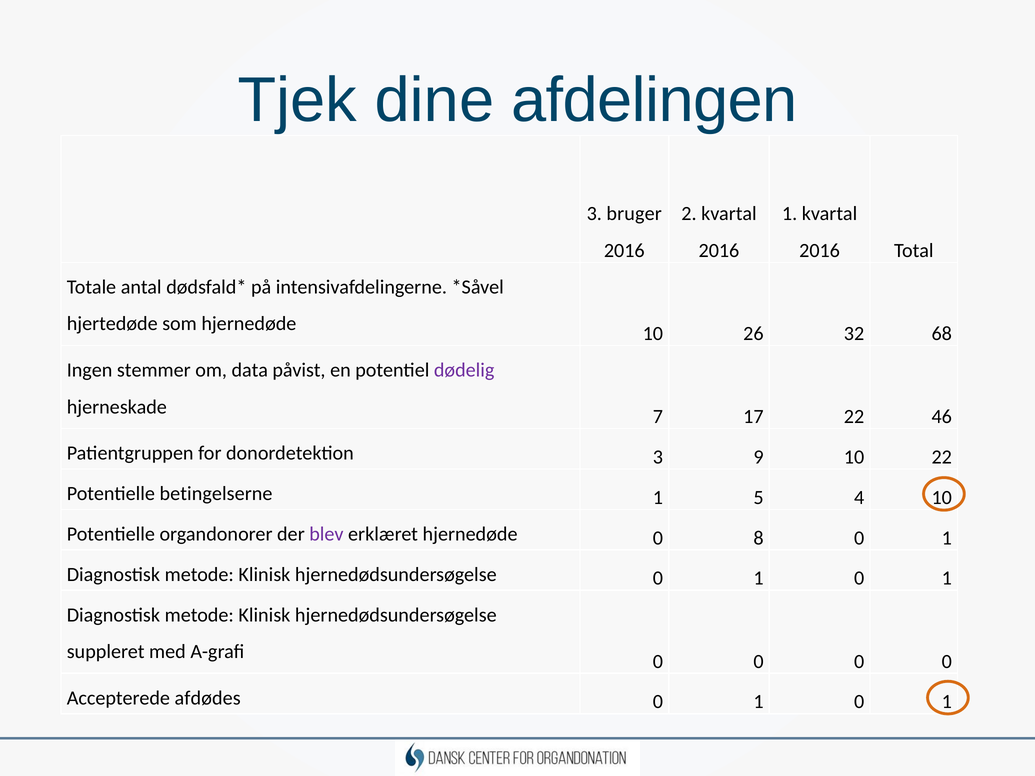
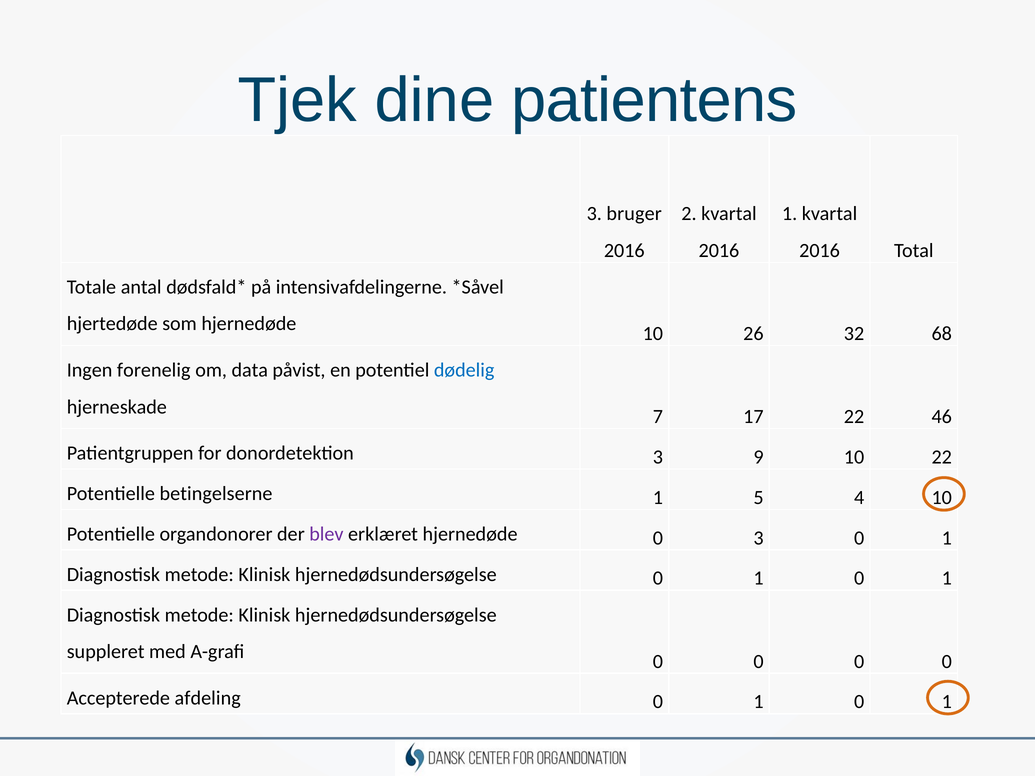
afdelingen: afdelingen -> patientens
stemmer: stemmer -> forenelig
dødelig colour: purple -> blue
0 8: 8 -> 3
afdødes: afdødes -> afdeling
